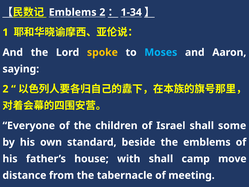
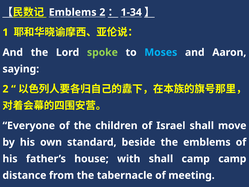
spoke colour: yellow -> light green
some: some -> move
camp move: move -> camp
